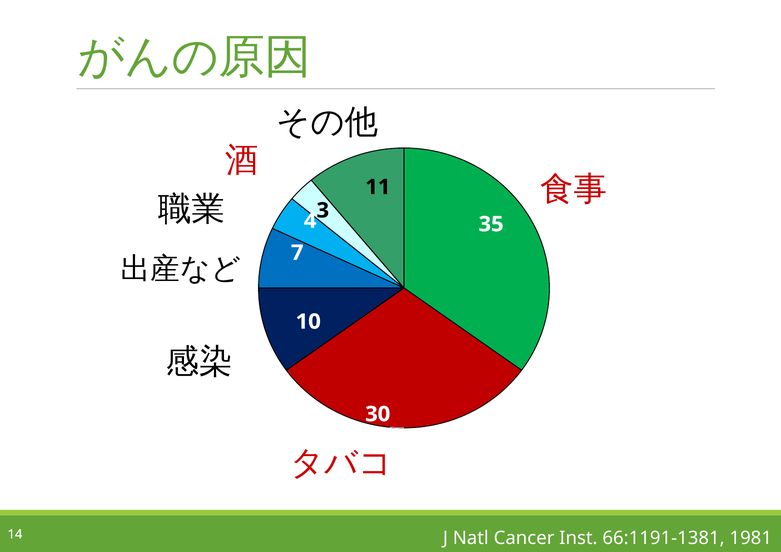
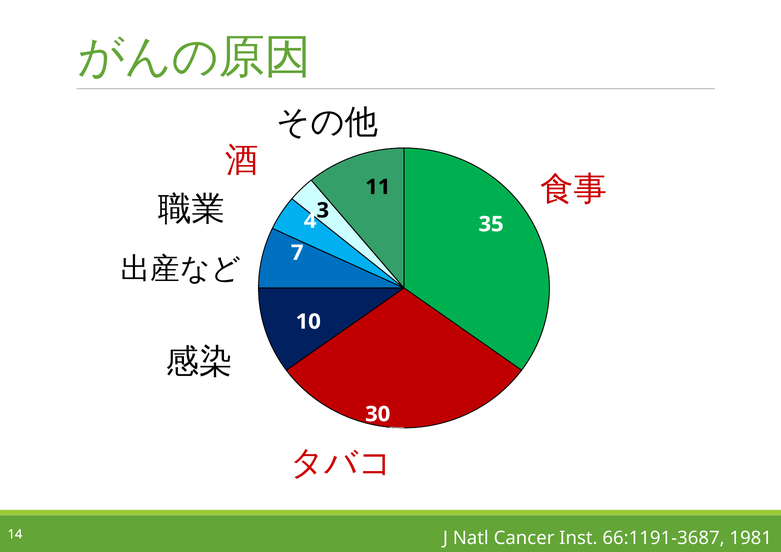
66:1191-1381: 66:1191-1381 -> 66:1191-3687
